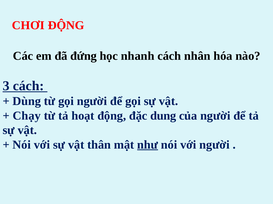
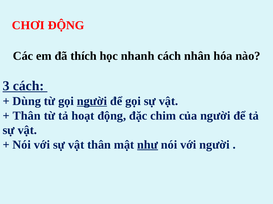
đứng: đứng -> thích
người at (92, 101) underline: none -> present
Chạy at (27, 116): Chạy -> Thân
dung: dung -> chim
